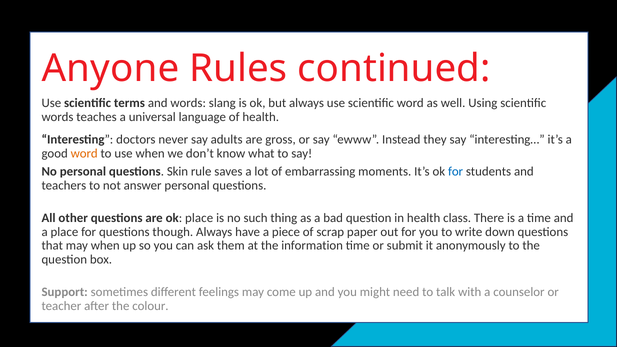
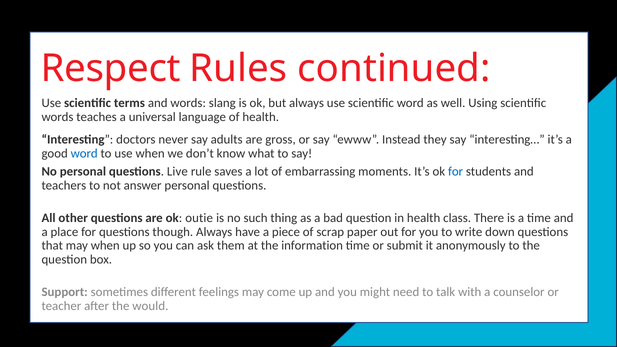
Anyone: Anyone -> Respect
word at (84, 154) colour: orange -> blue
Skin: Skin -> Live
ok place: place -> outie
colour: colour -> would
